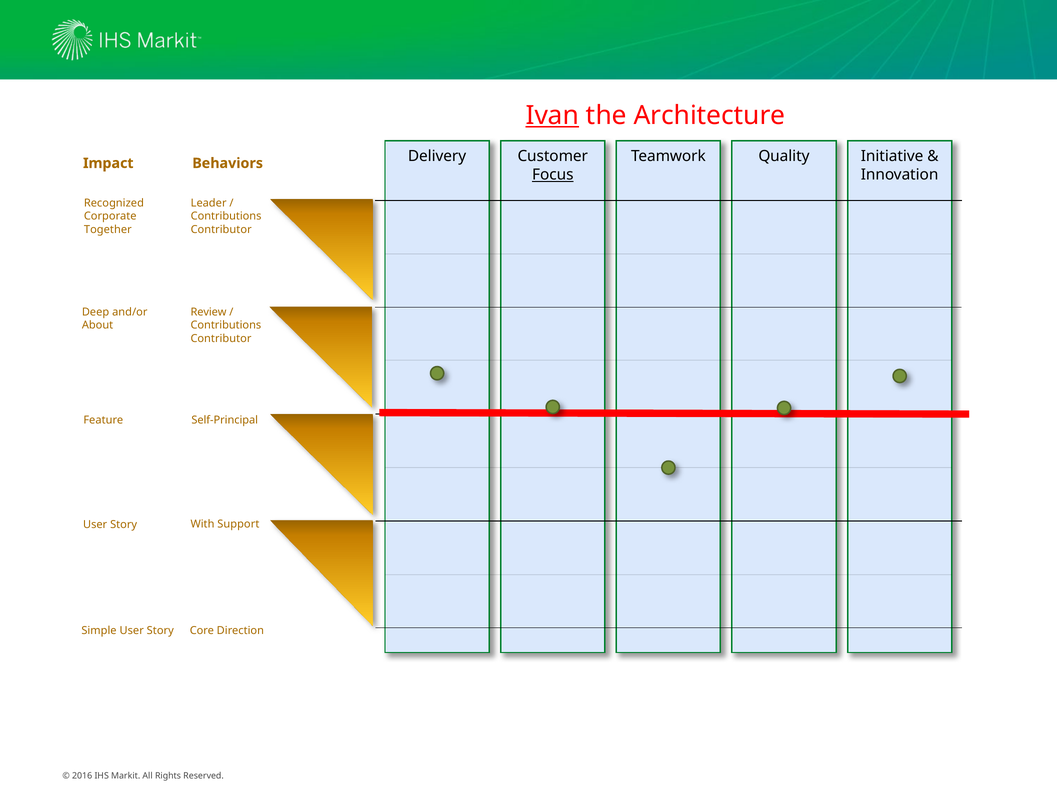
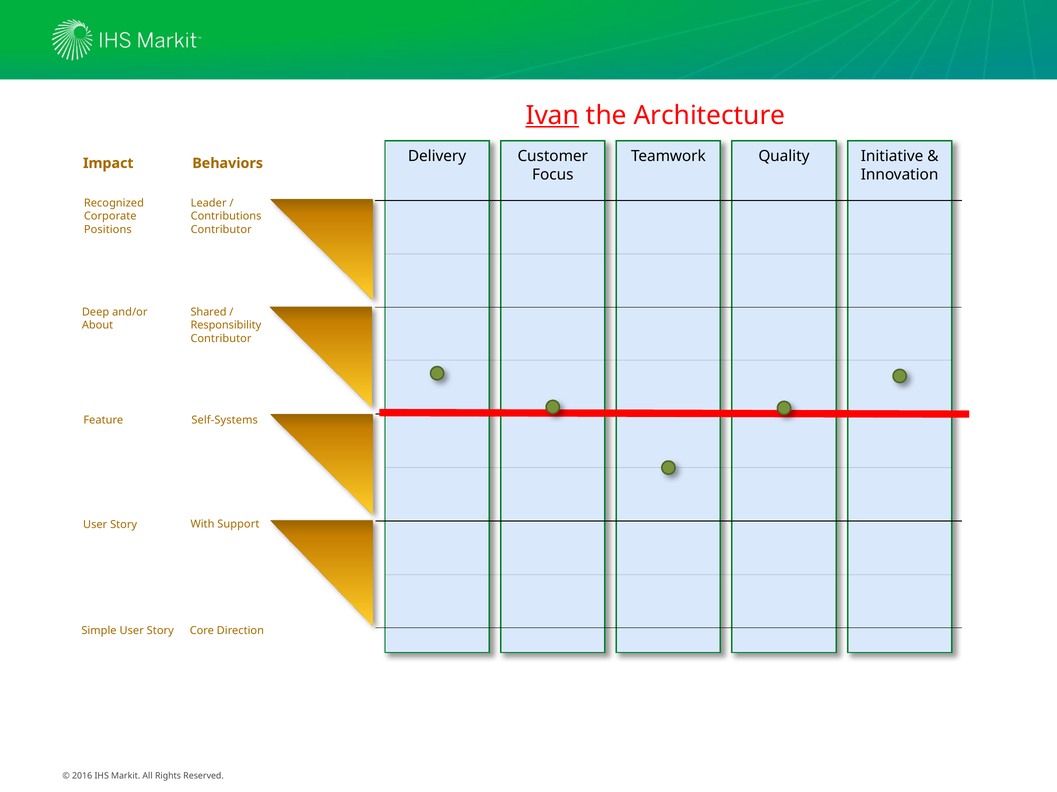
Focus underline: present -> none
Together: Together -> Positions
Review: Review -> Shared
Contributions at (226, 325): Contributions -> Responsibility
Self-Principal: Self-Principal -> Self-Systems
